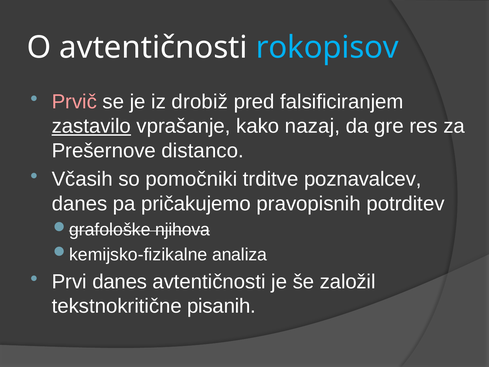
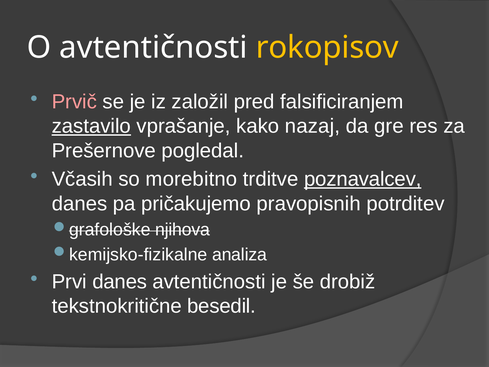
rokopisov colour: light blue -> yellow
drobiž: drobiž -> založil
distanco: distanco -> pogledal
pomočniki: pomočniki -> morebitno
poznavalcev underline: none -> present
založil: založil -> drobiž
pisanih: pisanih -> besedil
